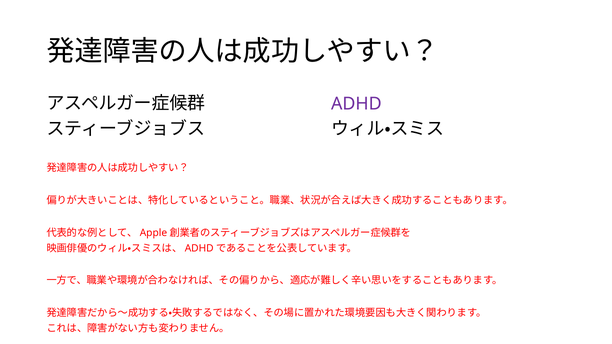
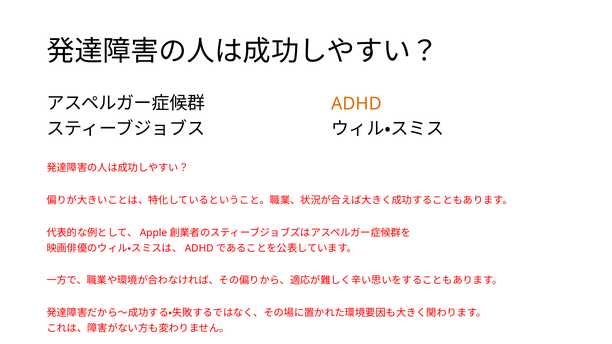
ADHD colour: purple -> orange
